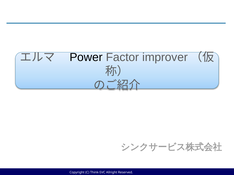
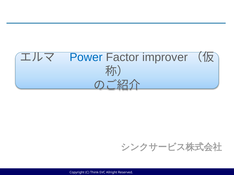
Power colour: black -> blue
